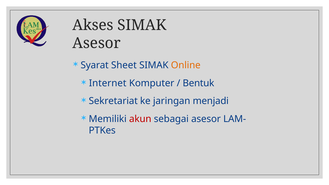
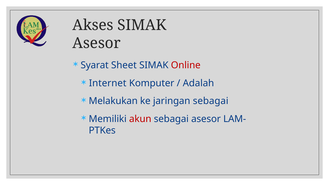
Online colour: orange -> red
Bentuk: Bentuk -> Adalah
Sekretariat: Sekretariat -> Melakukan
jaringan menjadi: menjadi -> sebagai
